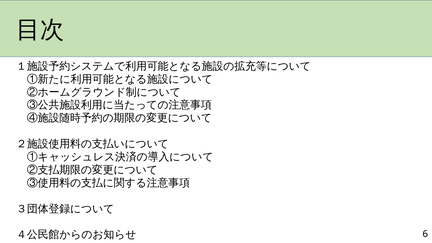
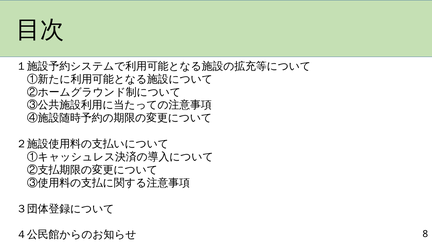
6: 6 -> 8
